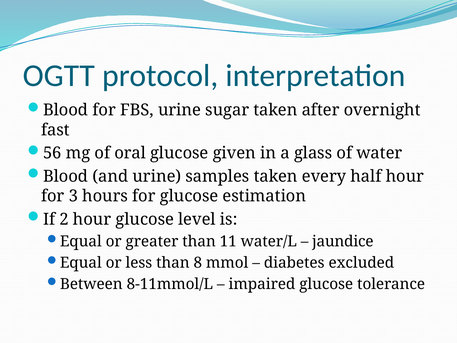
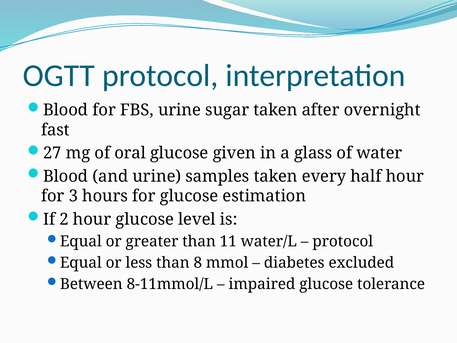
56: 56 -> 27
jaundice at (343, 241): jaundice -> protocol
